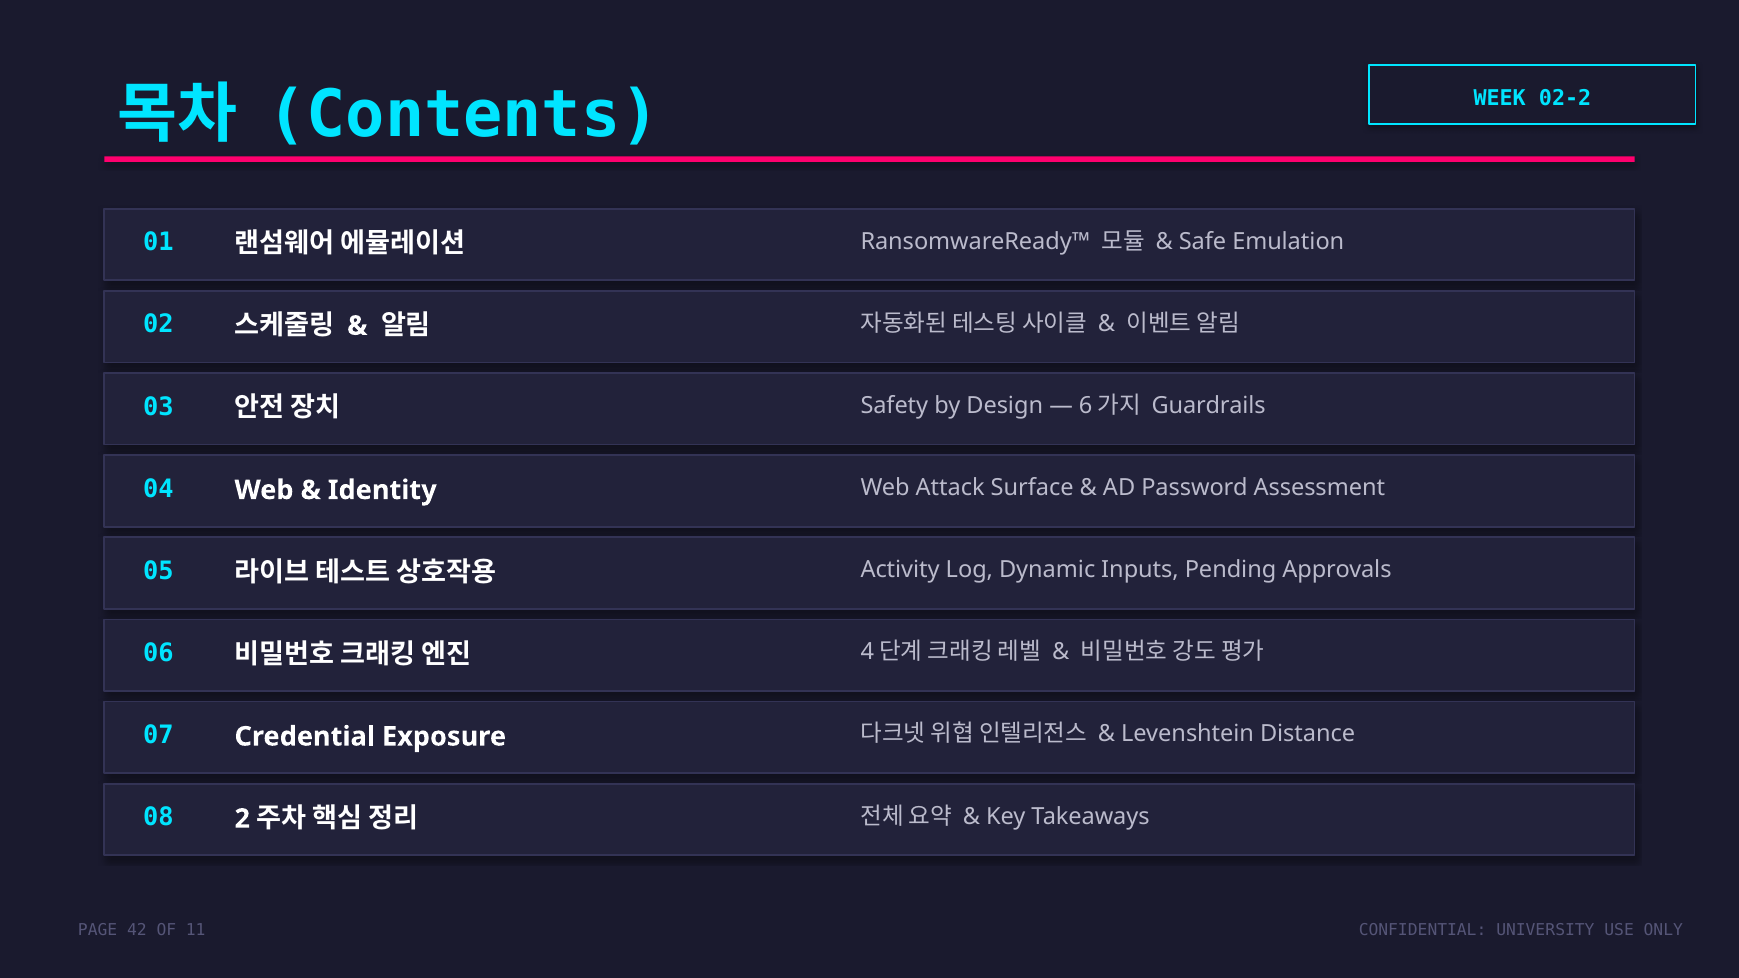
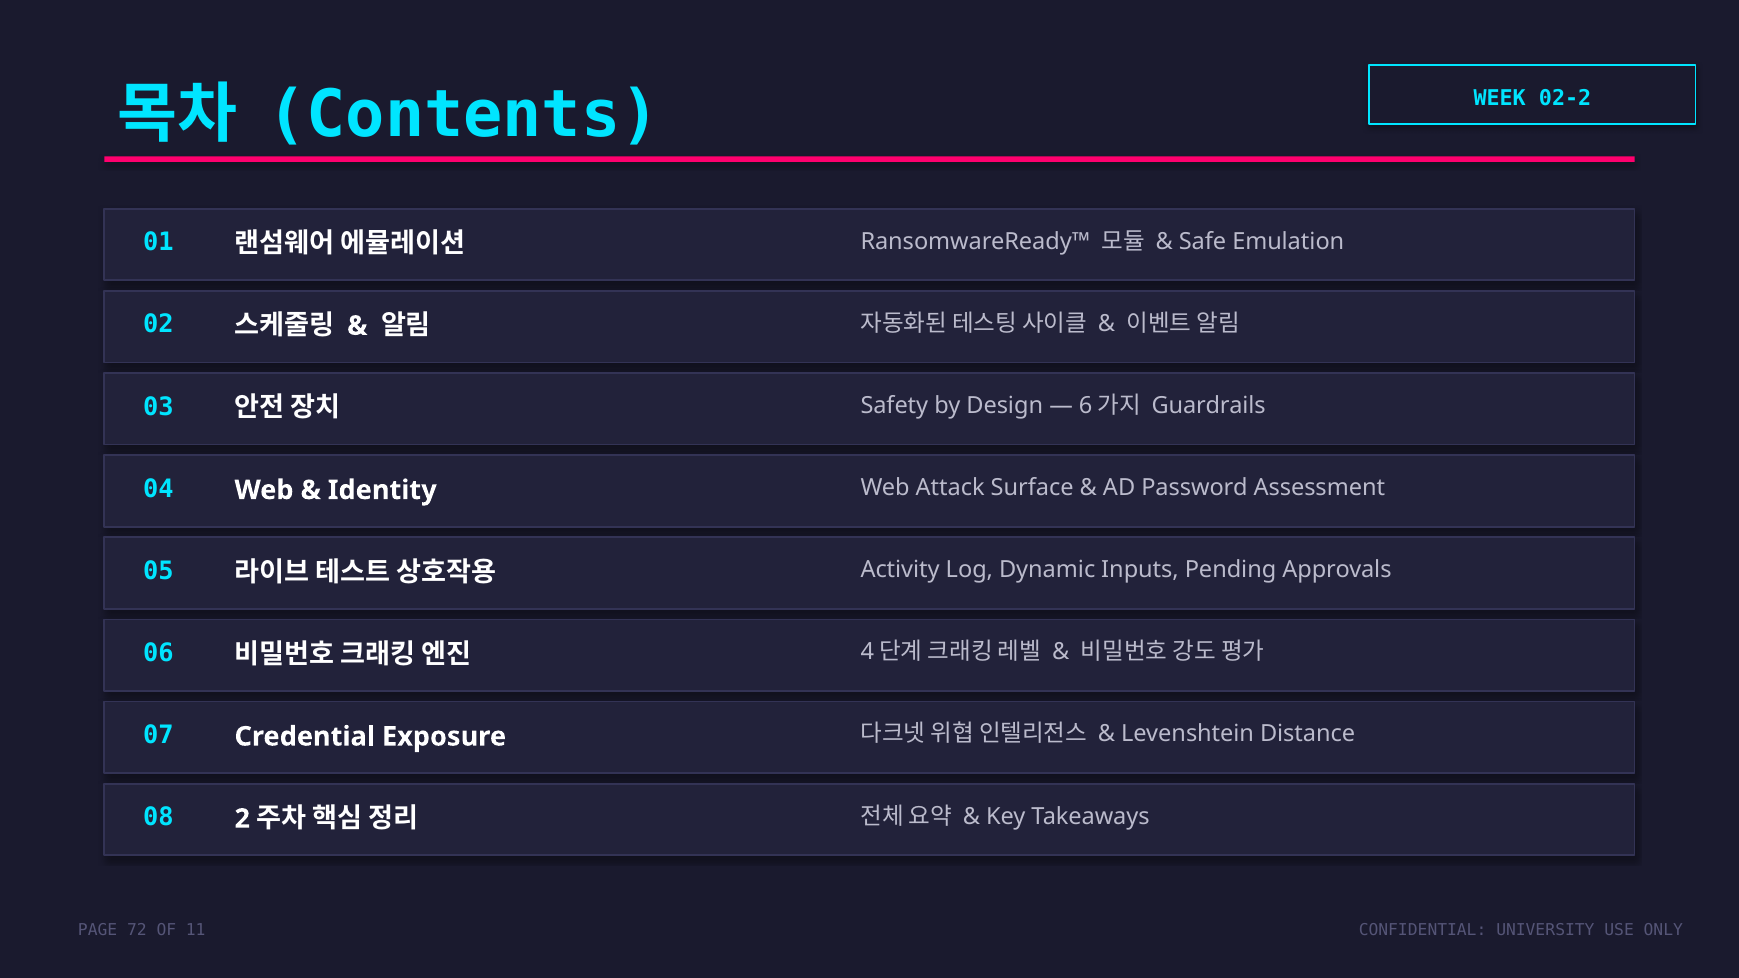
42: 42 -> 72
